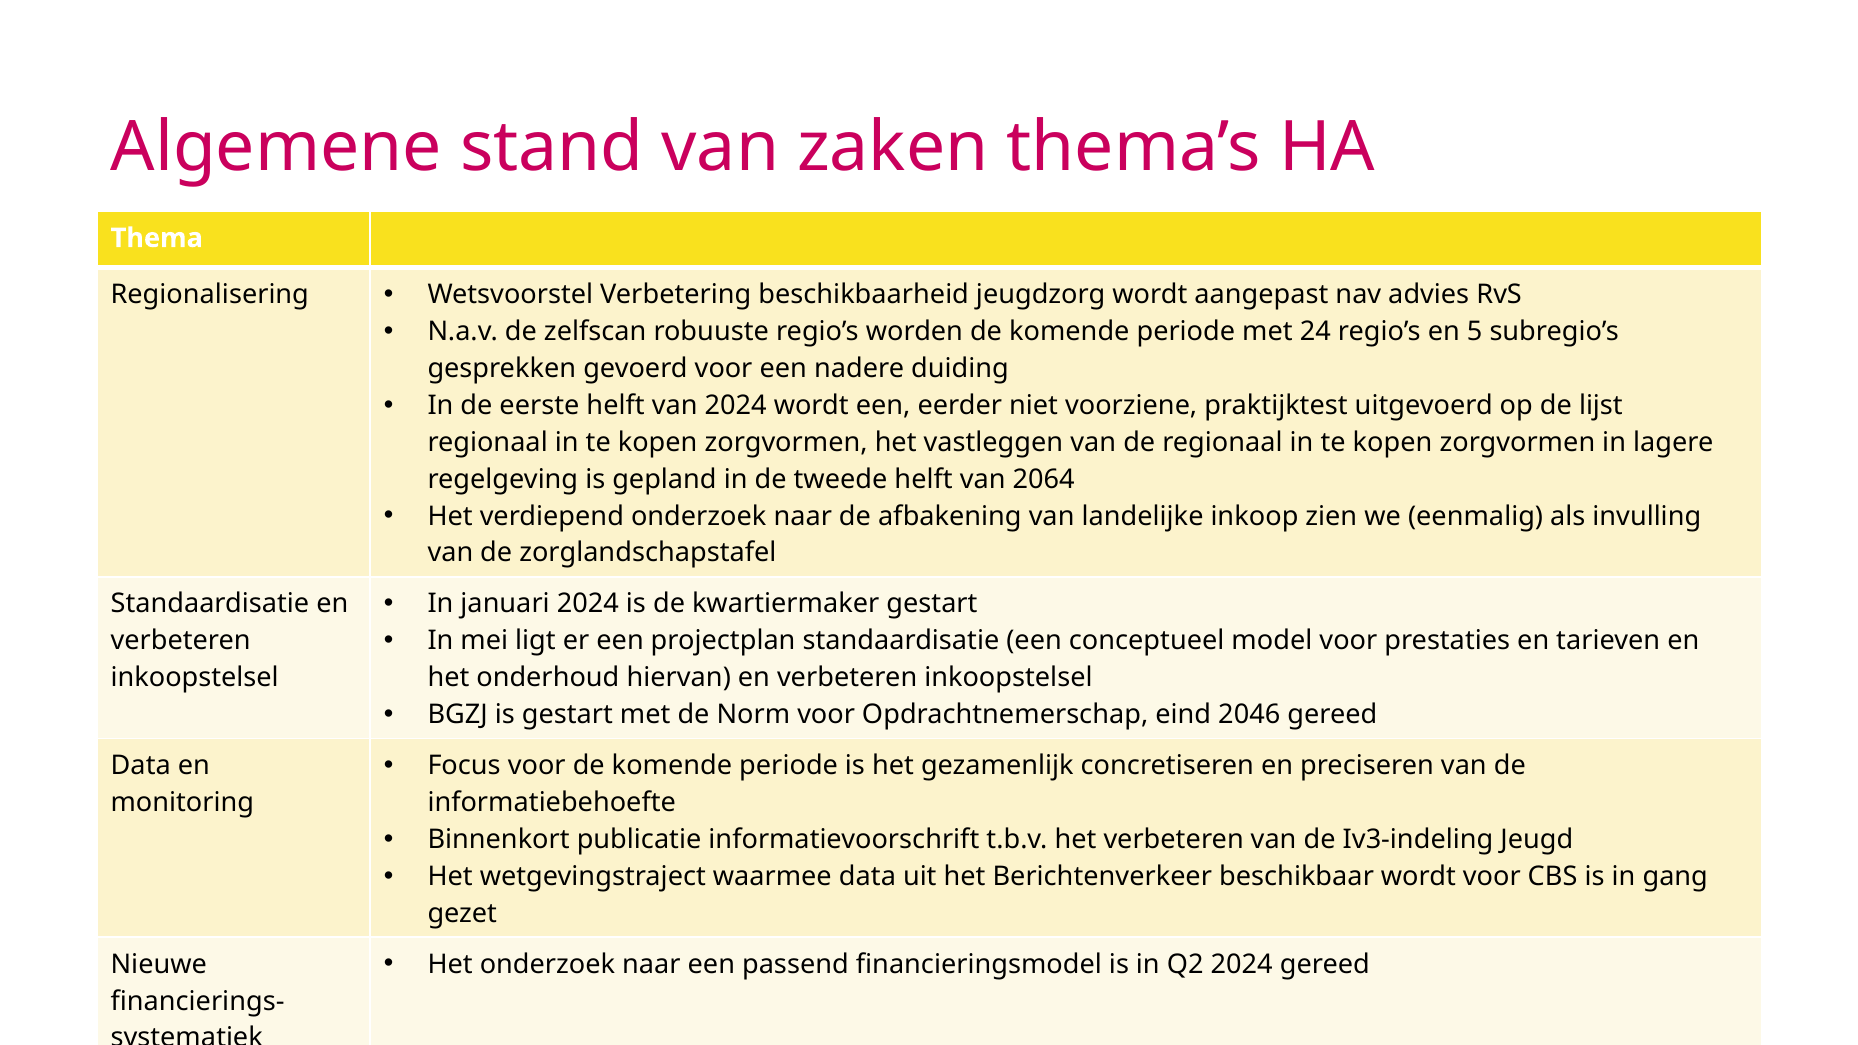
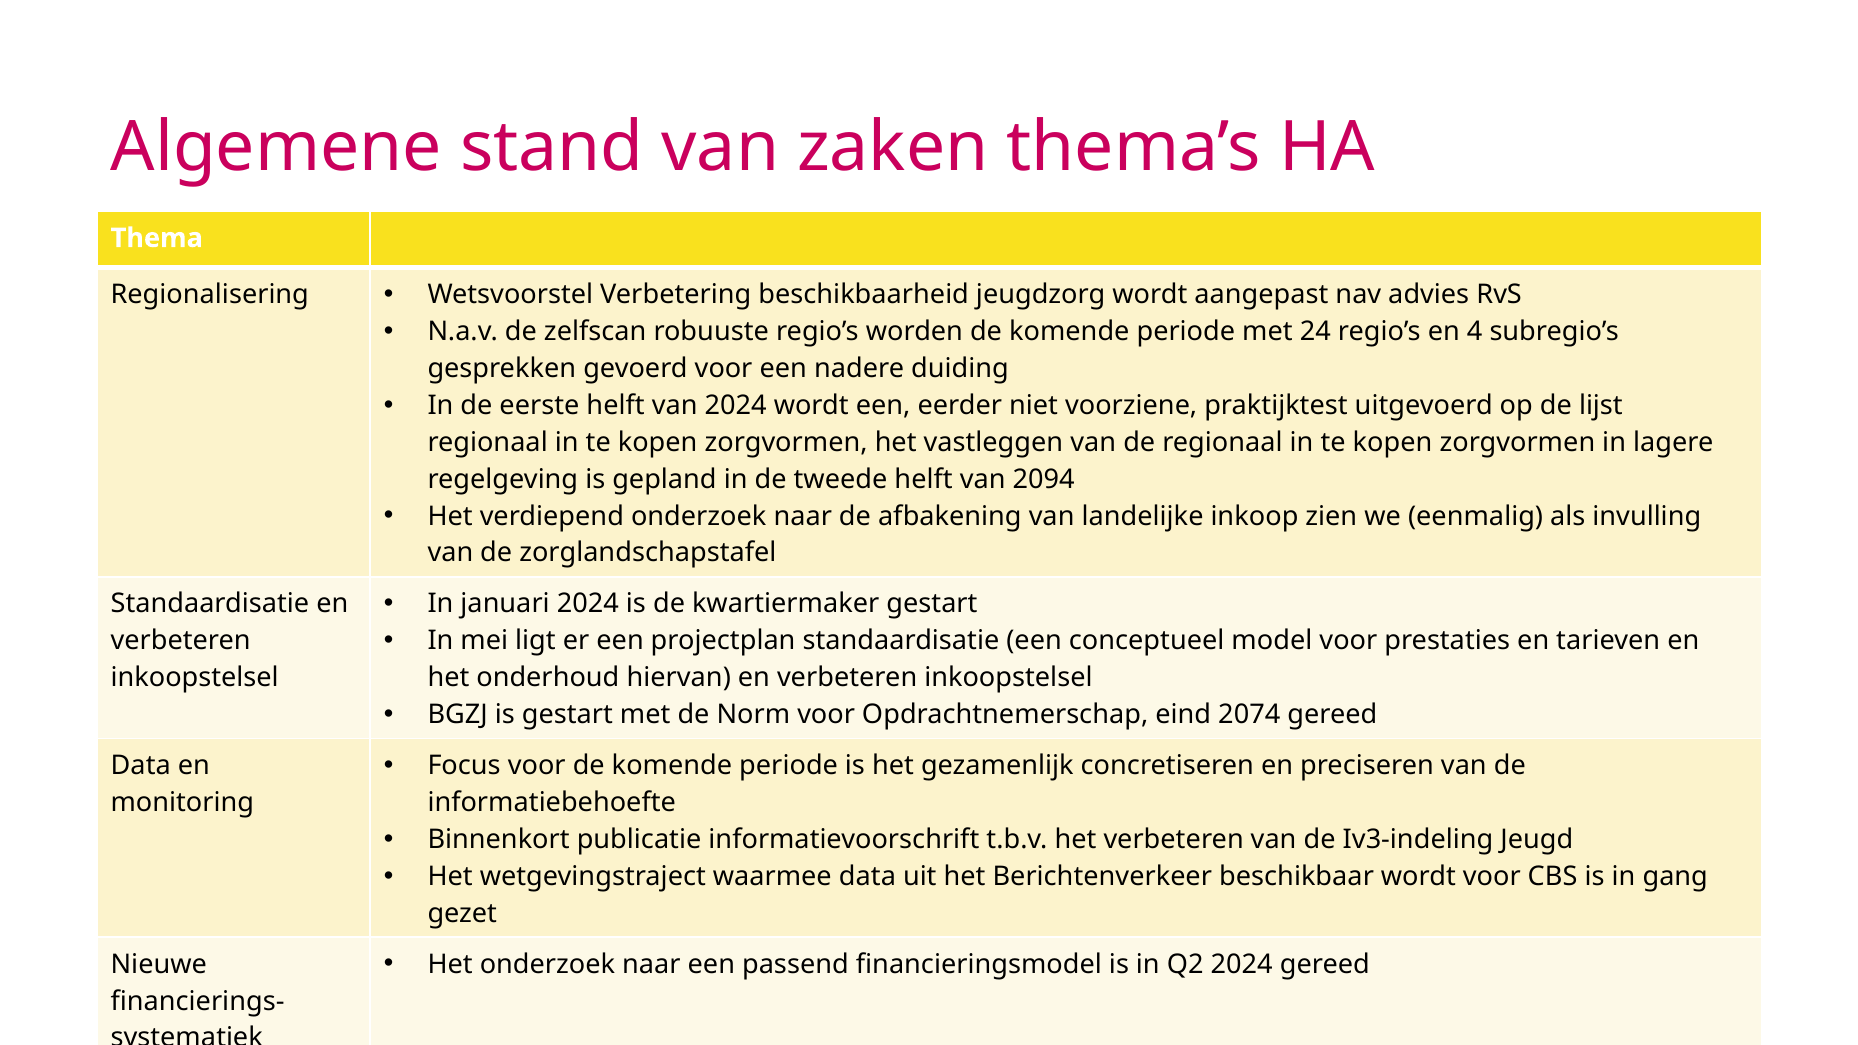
5: 5 -> 4
2064: 2064 -> 2094
2046: 2046 -> 2074
